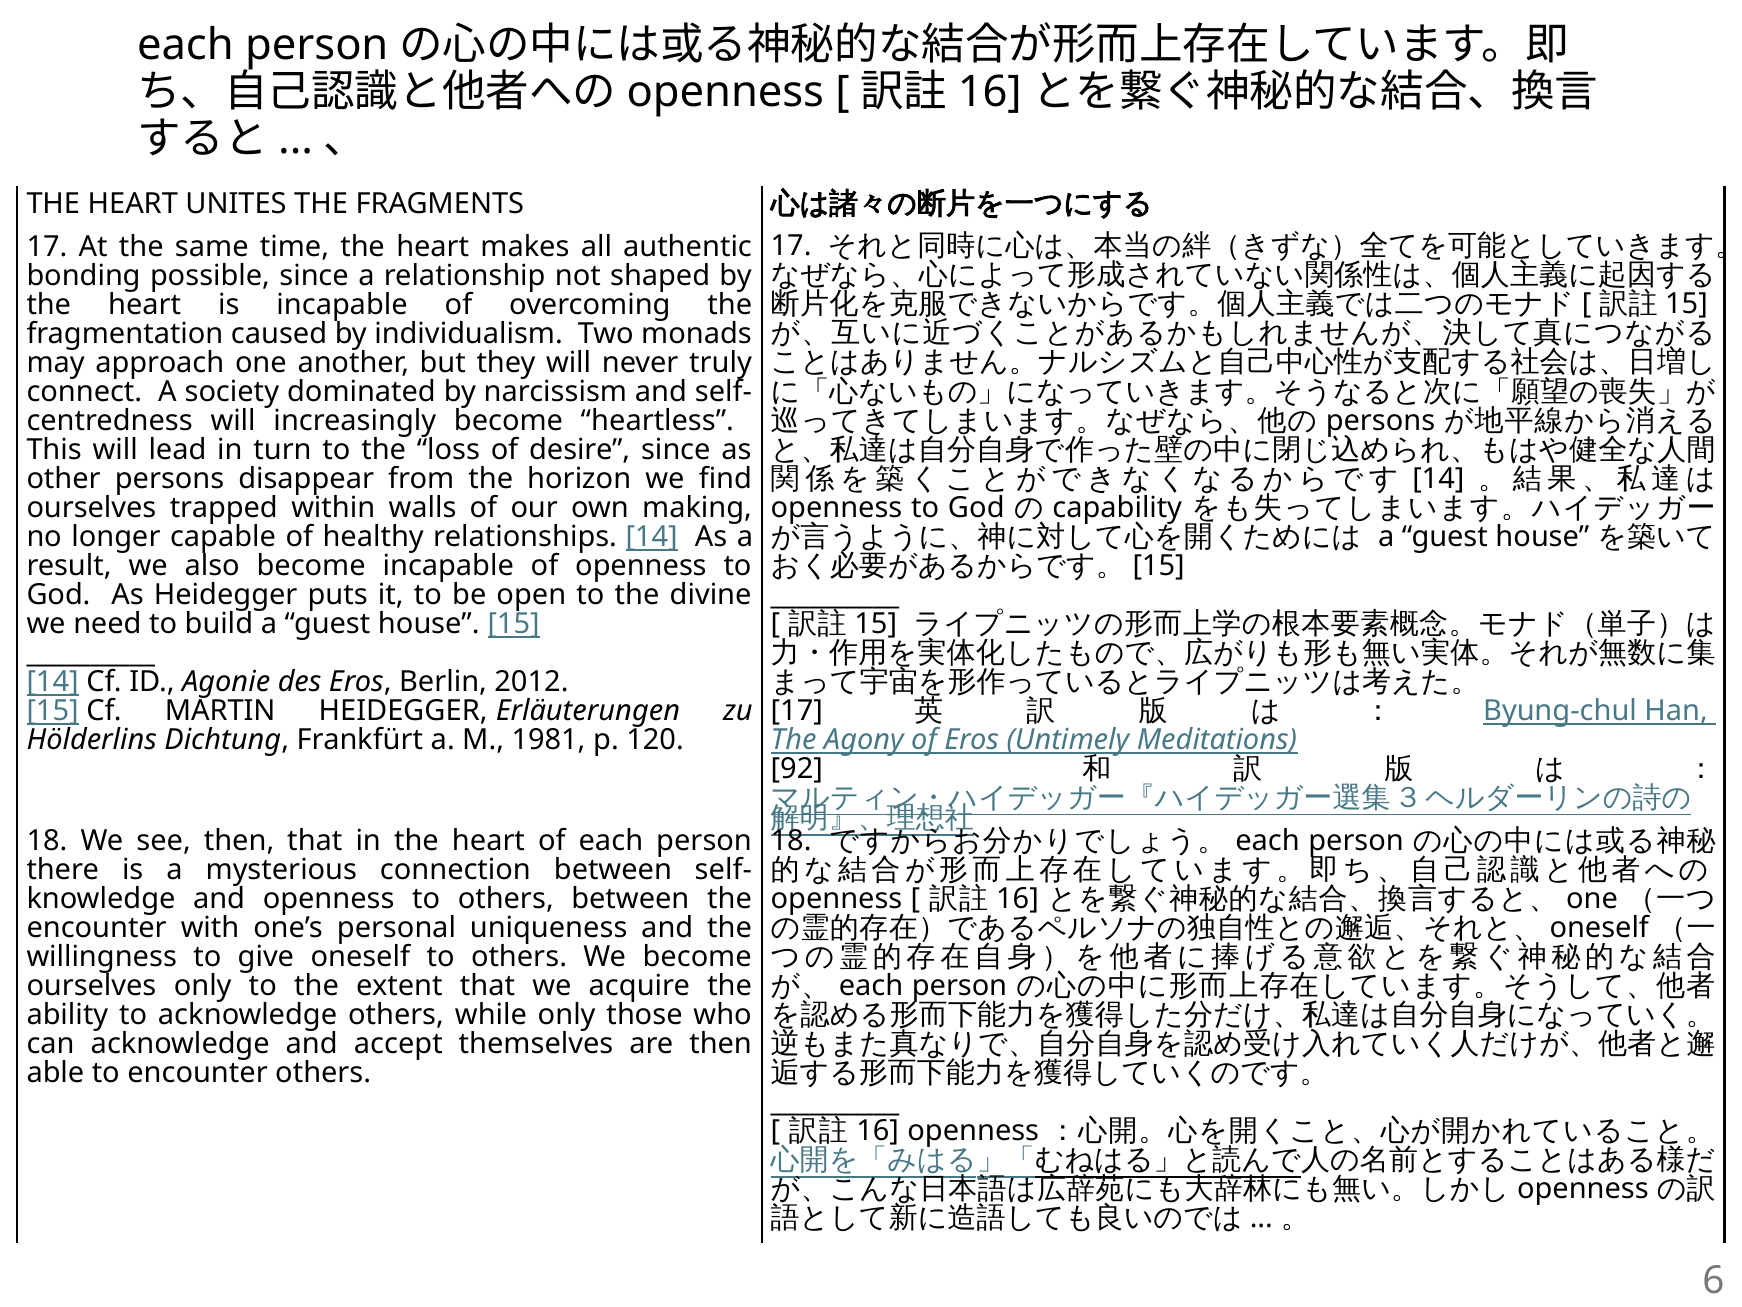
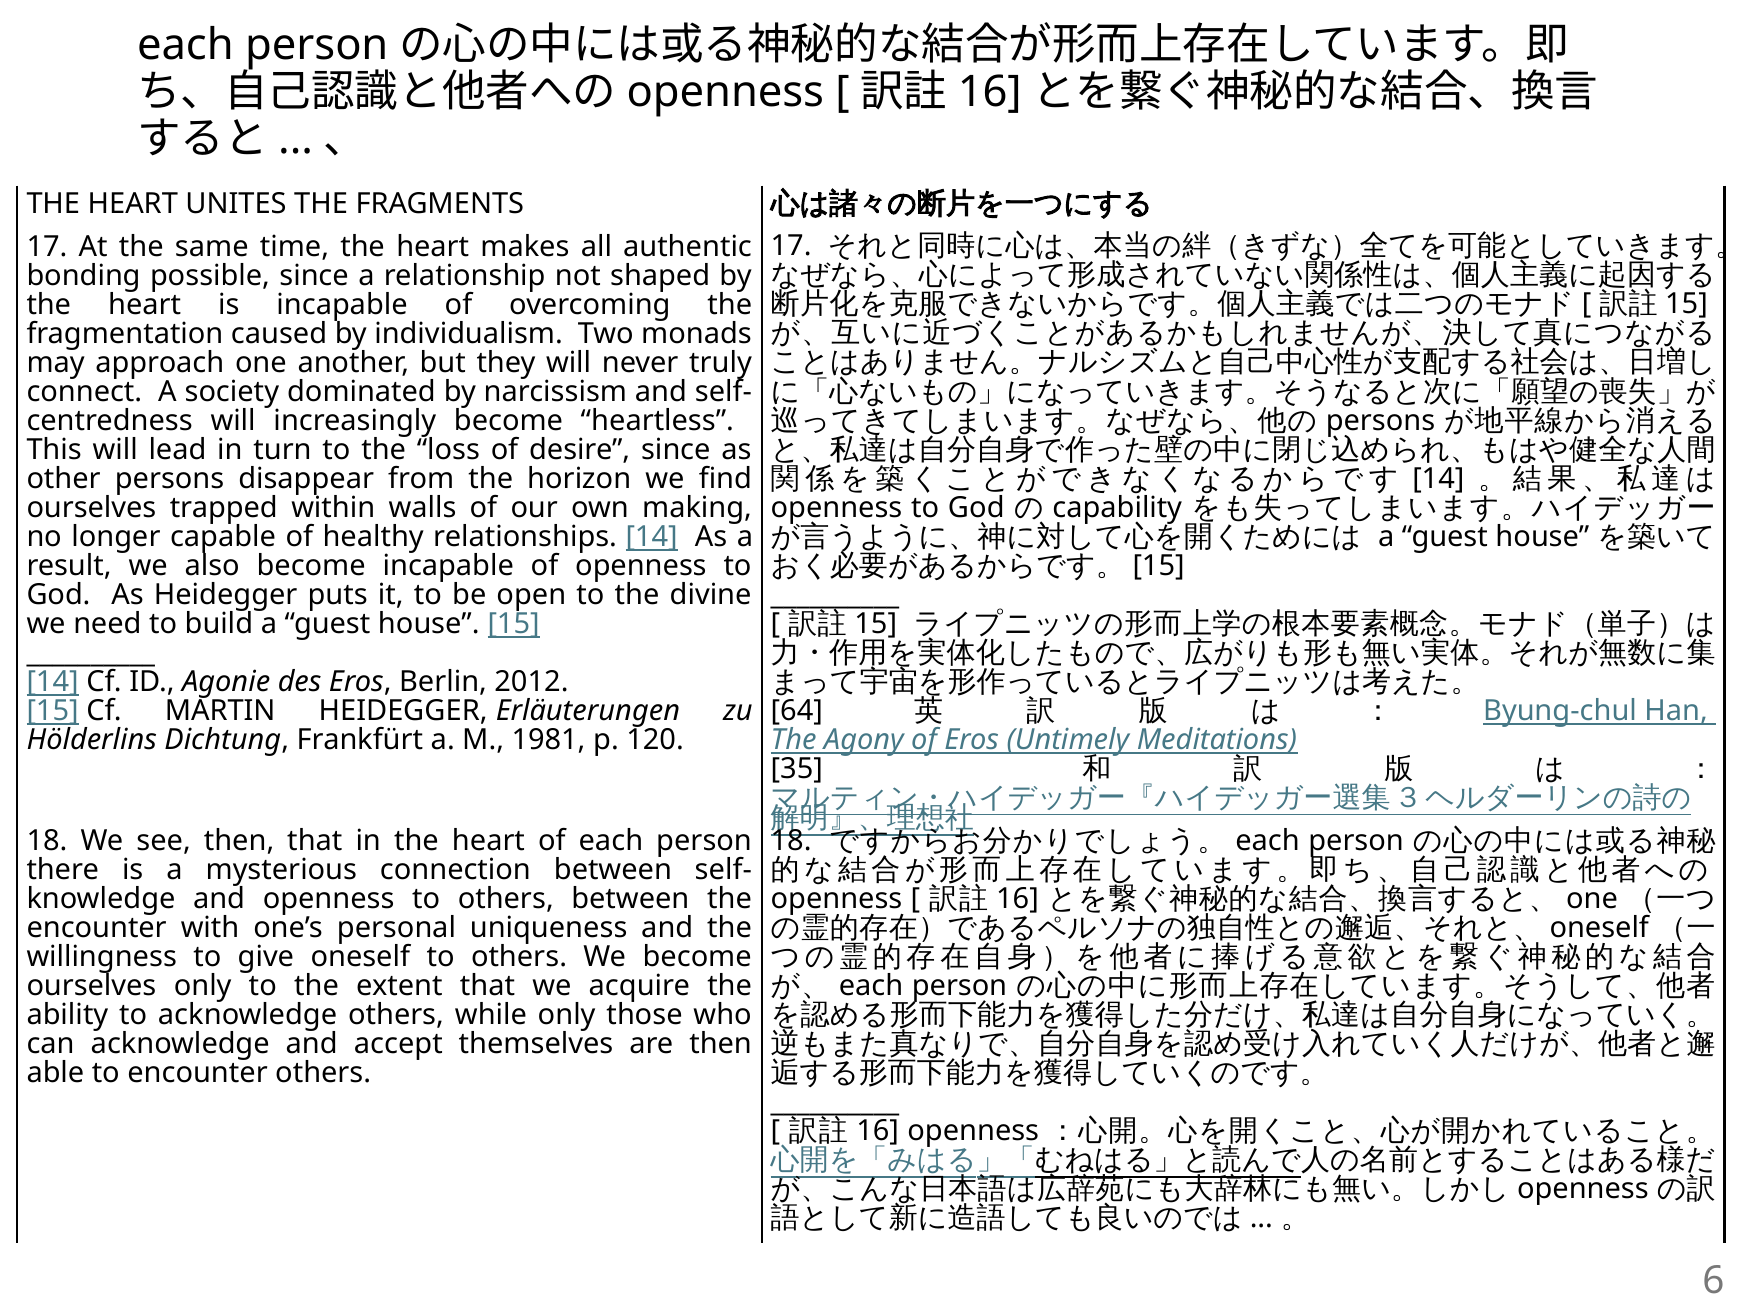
17 at (797, 710): 17 -> 64
92: 92 -> 35
